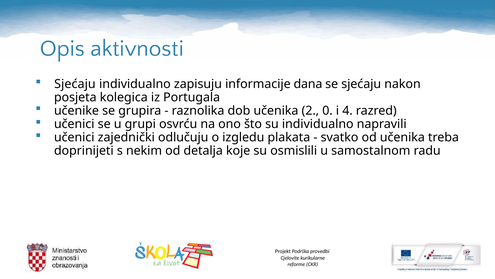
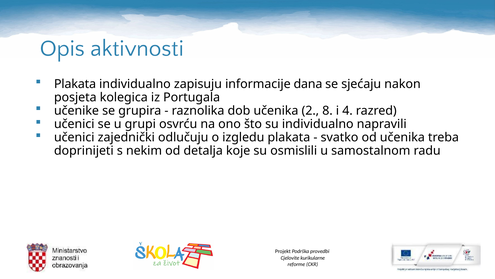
Sjećaju at (75, 84): Sjećaju -> Plakata
0: 0 -> 8
